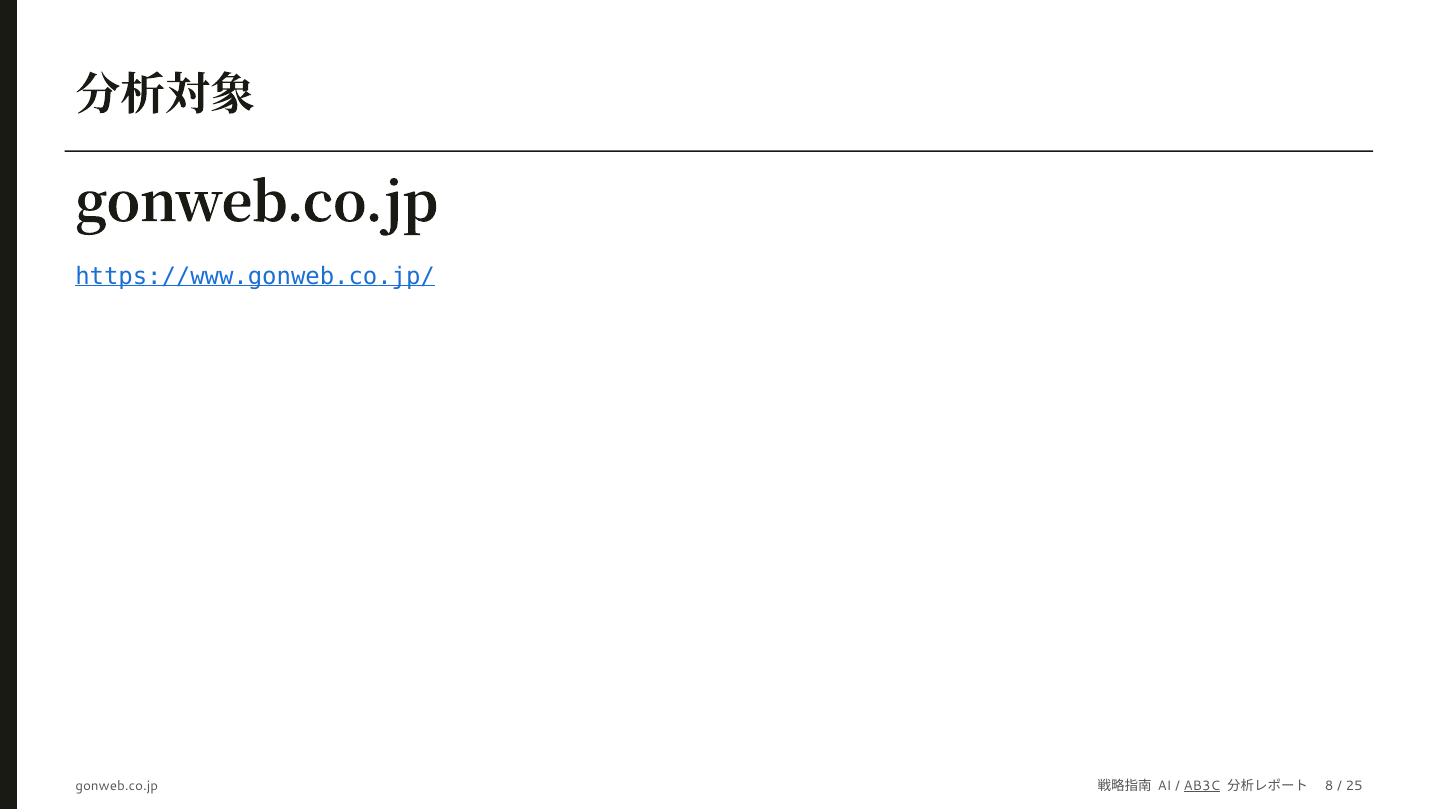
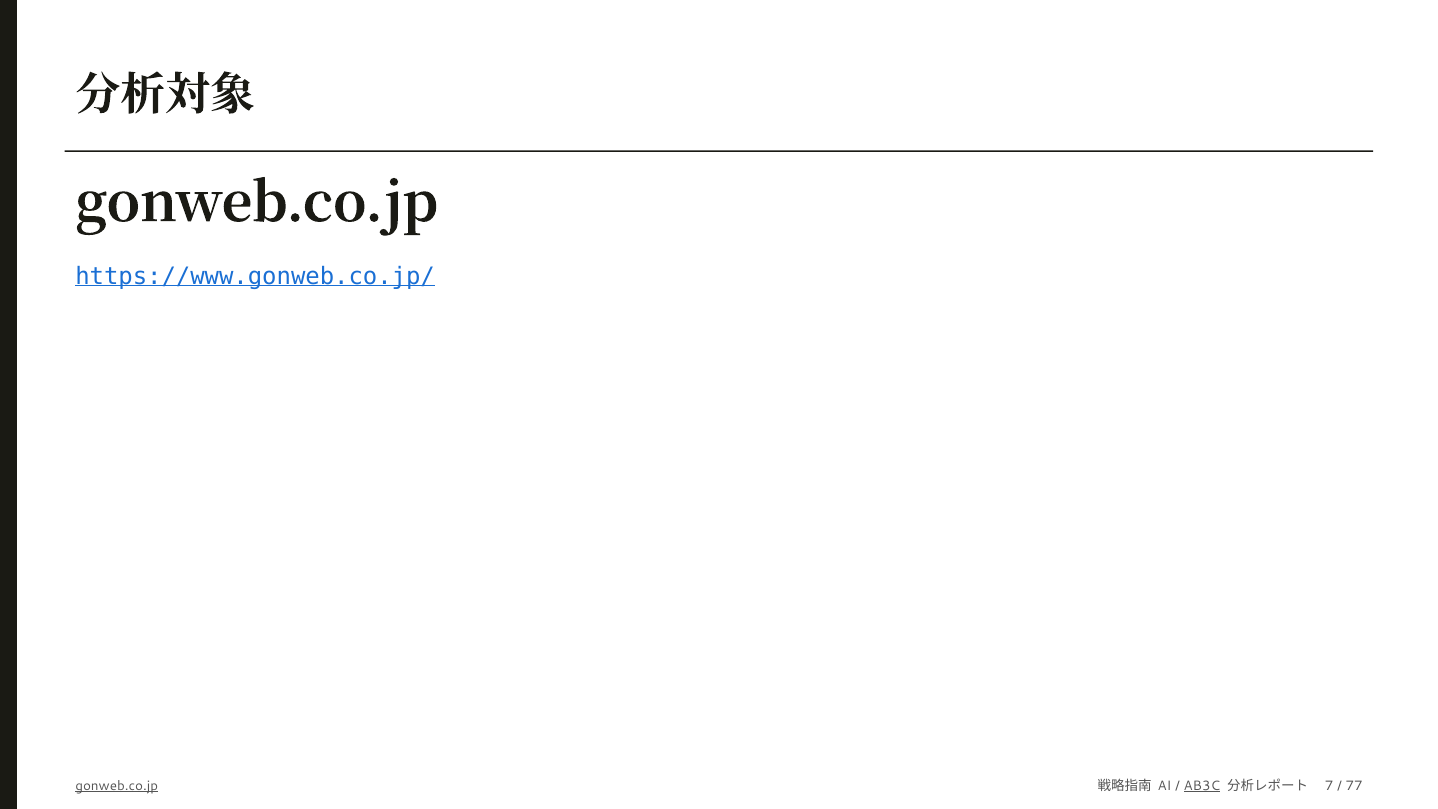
gonweb.co.jp at (117, 786) underline: none -> present
8: 8 -> 7
25: 25 -> 77
